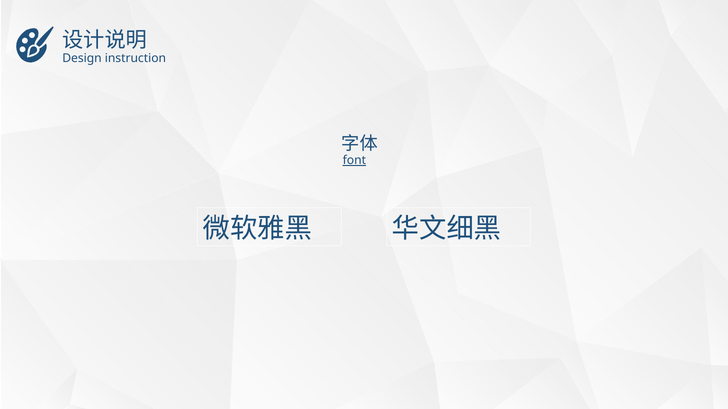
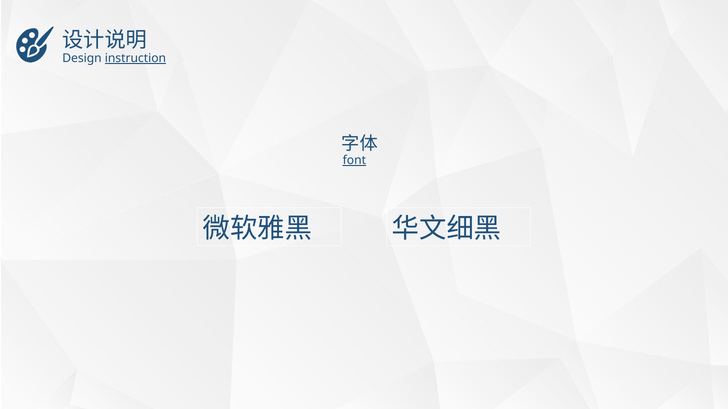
instruction underline: none -> present
